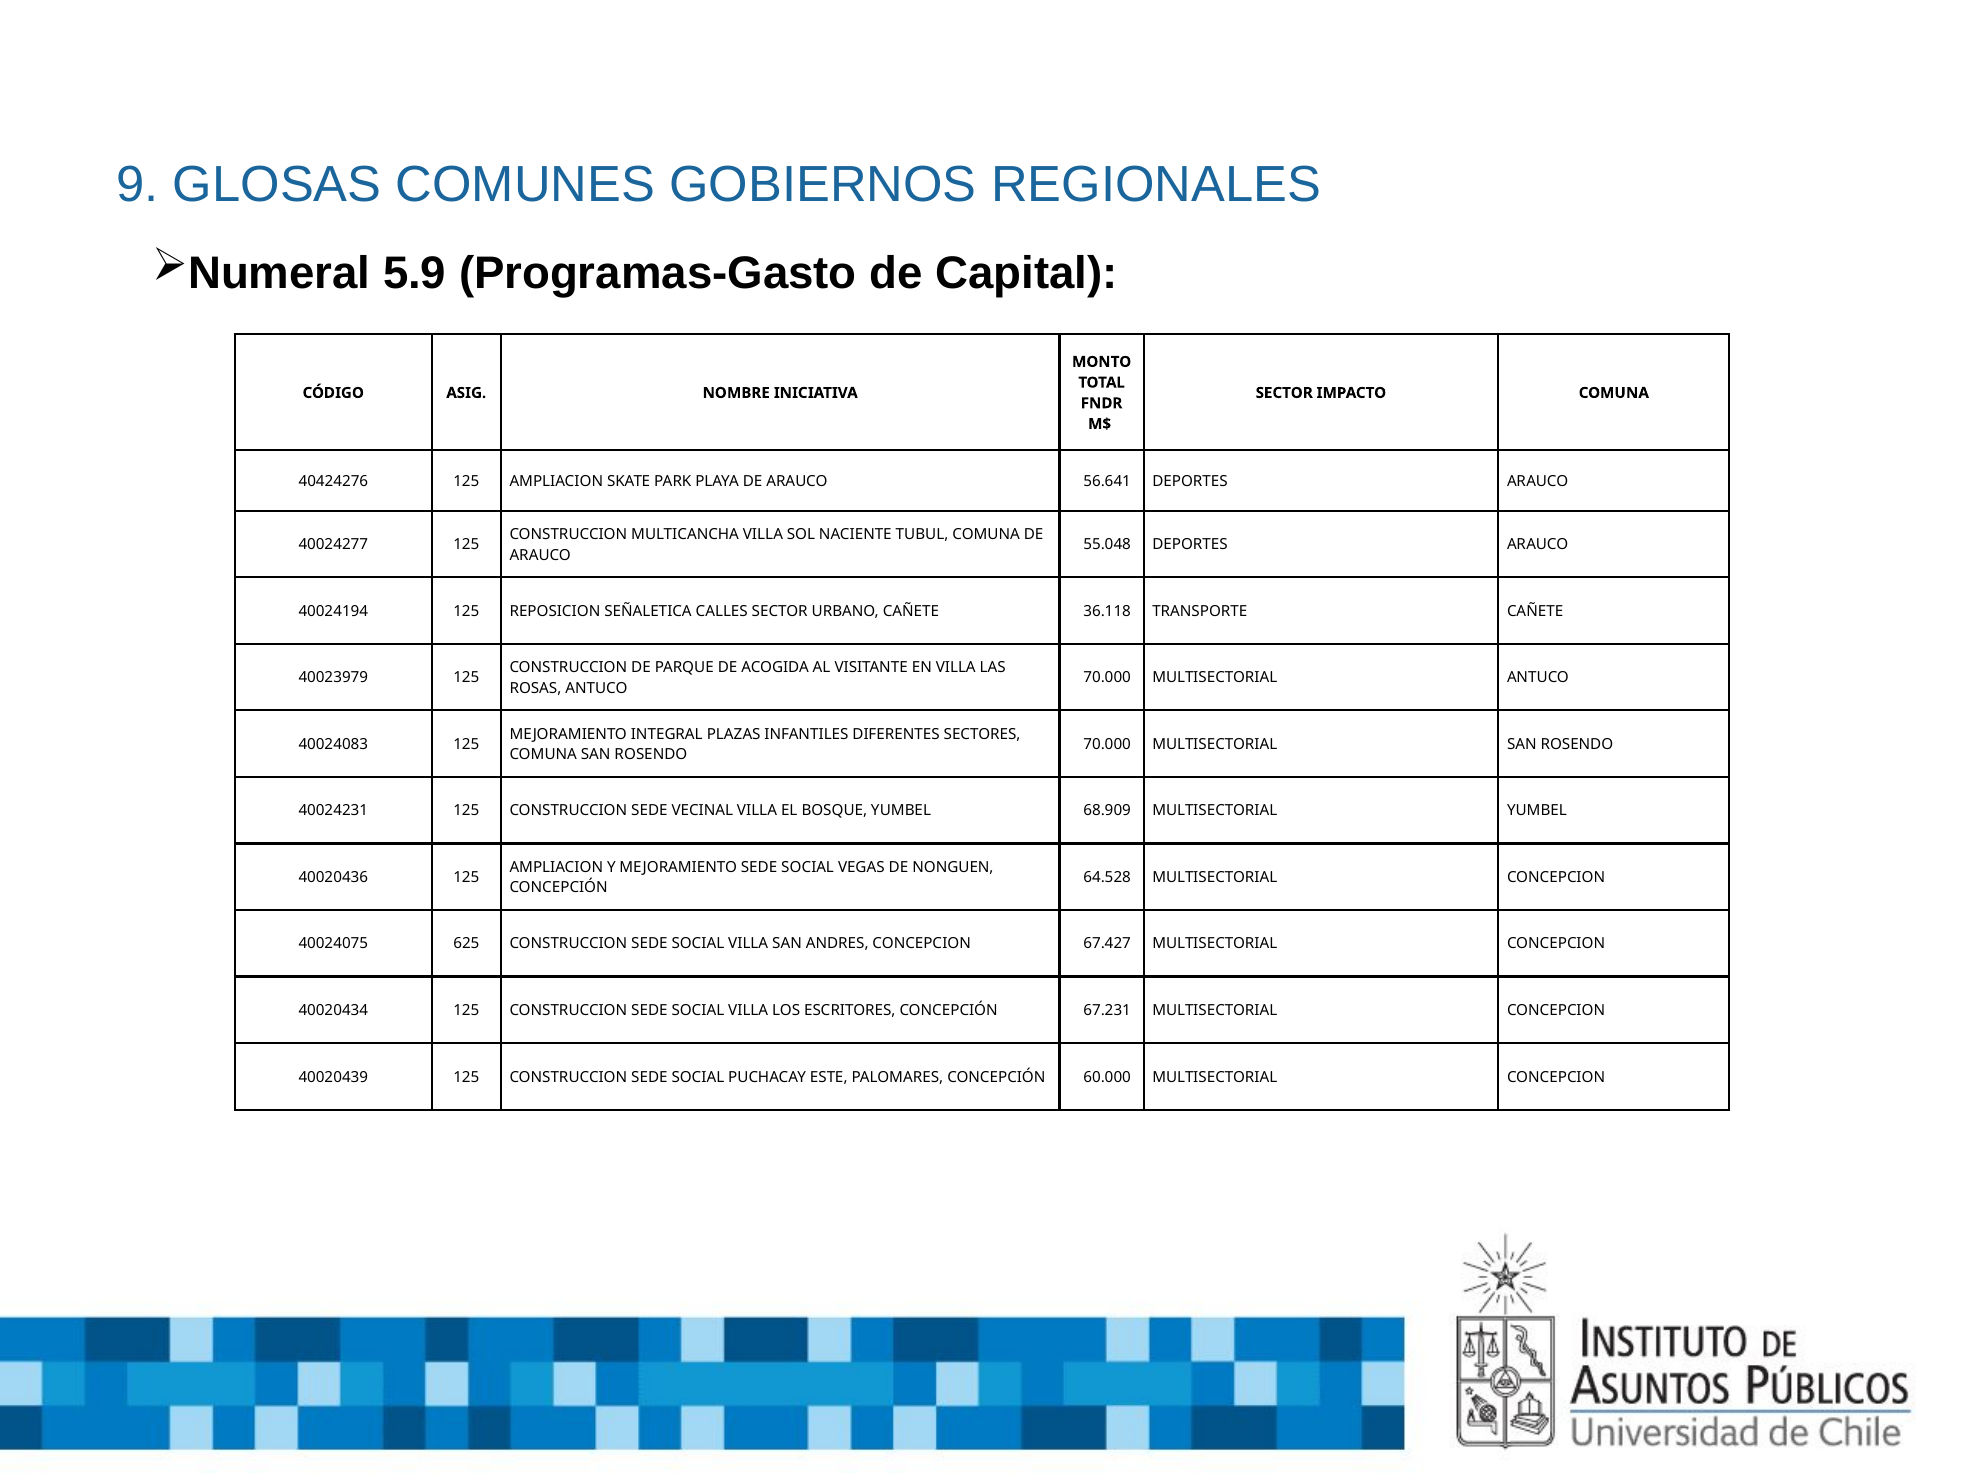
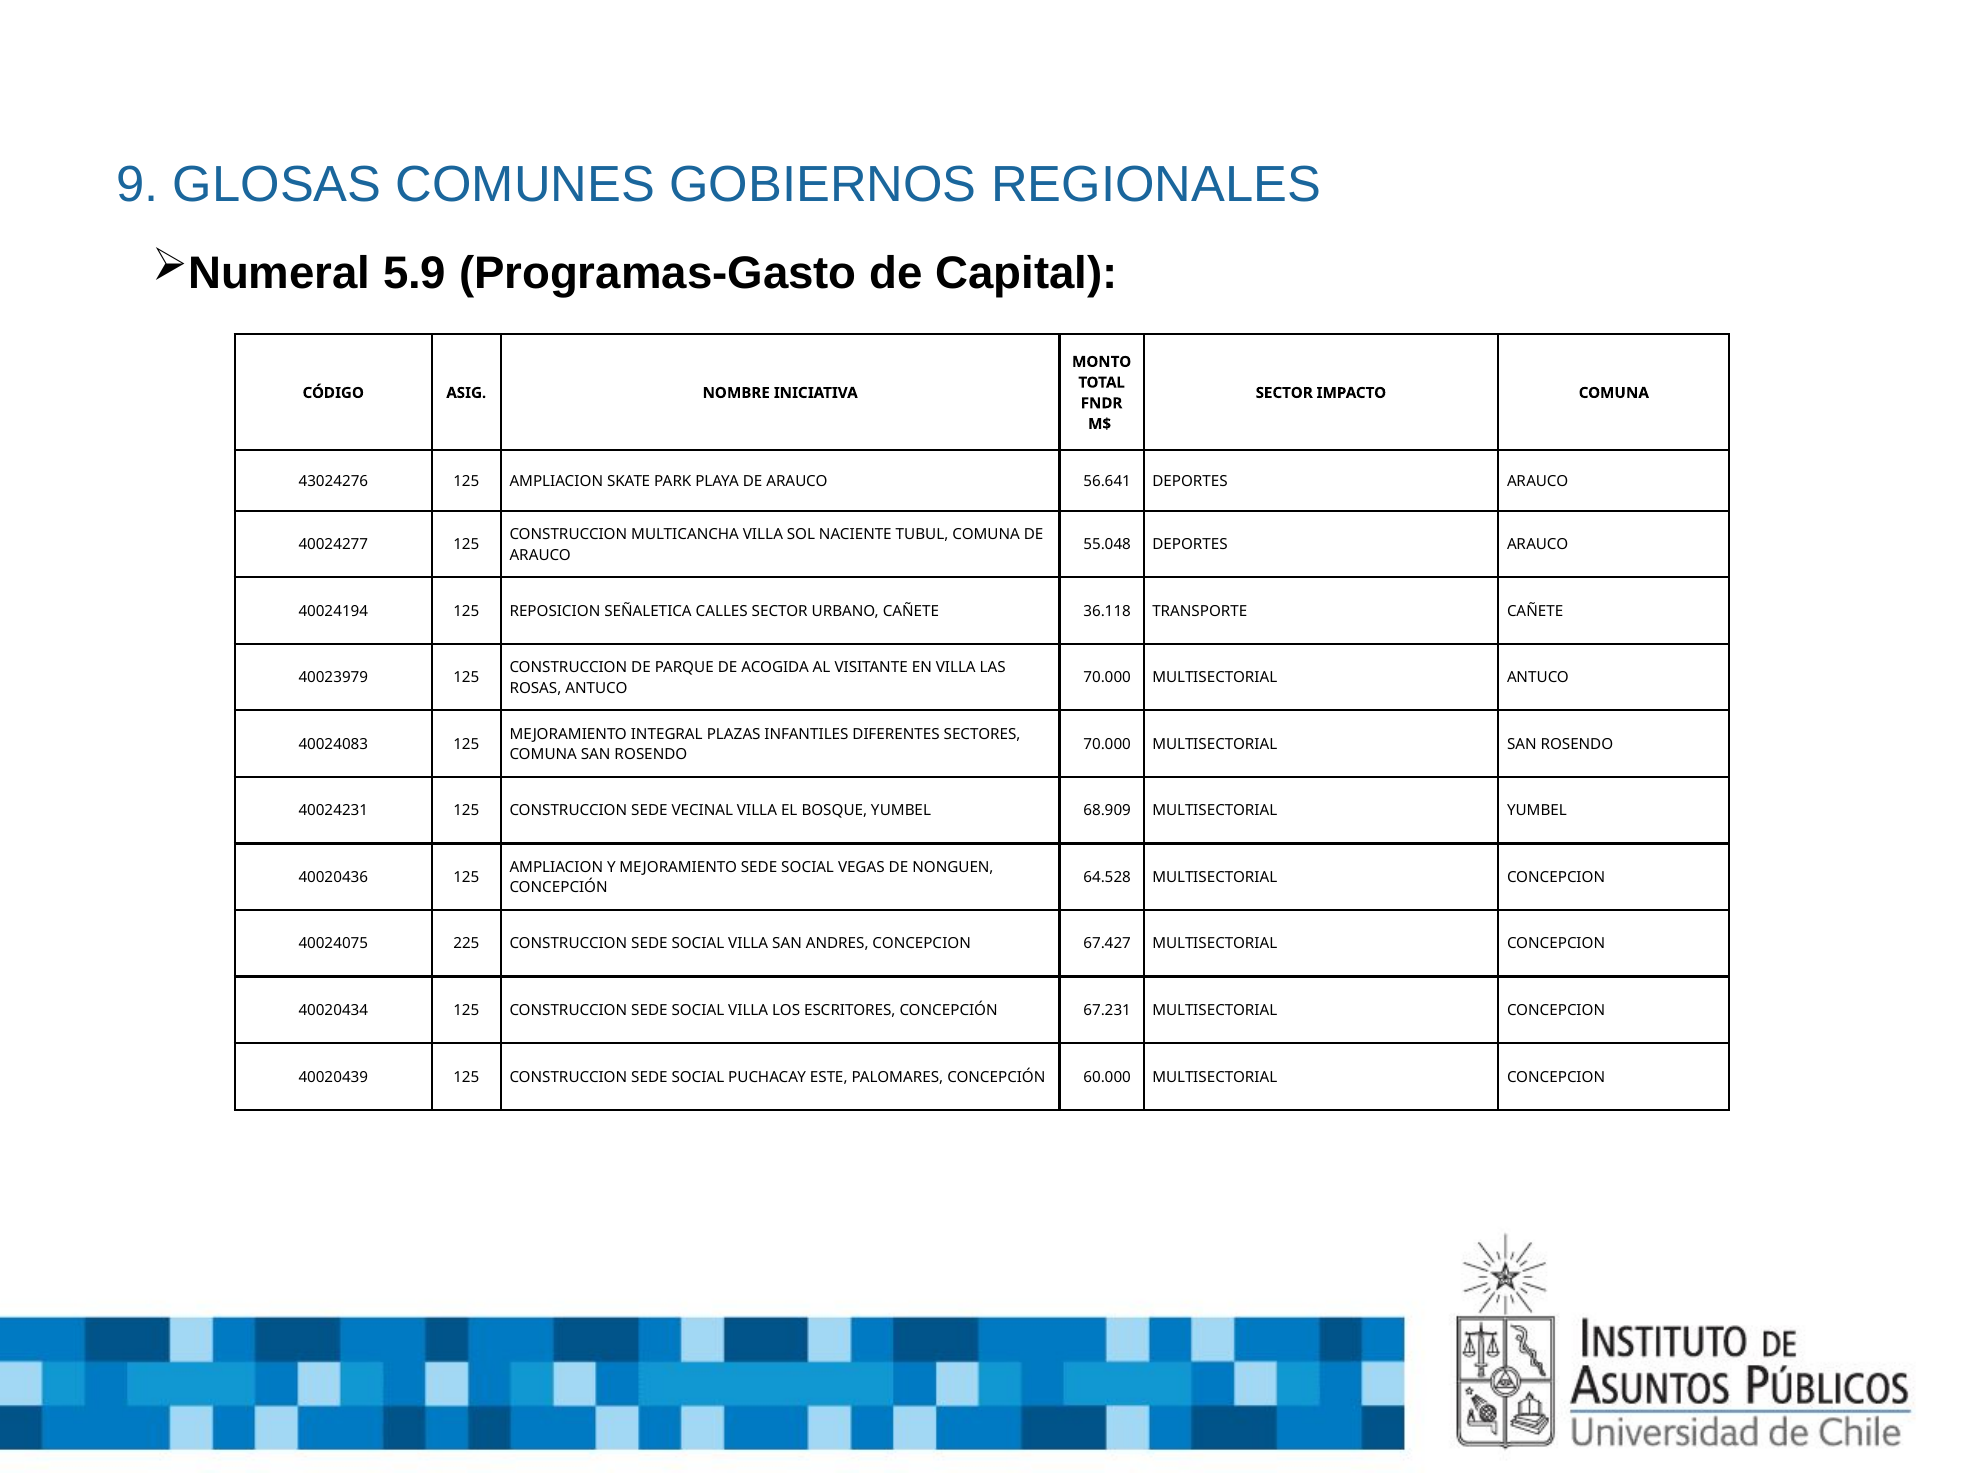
40424276: 40424276 -> 43024276
625: 625 -> 225
